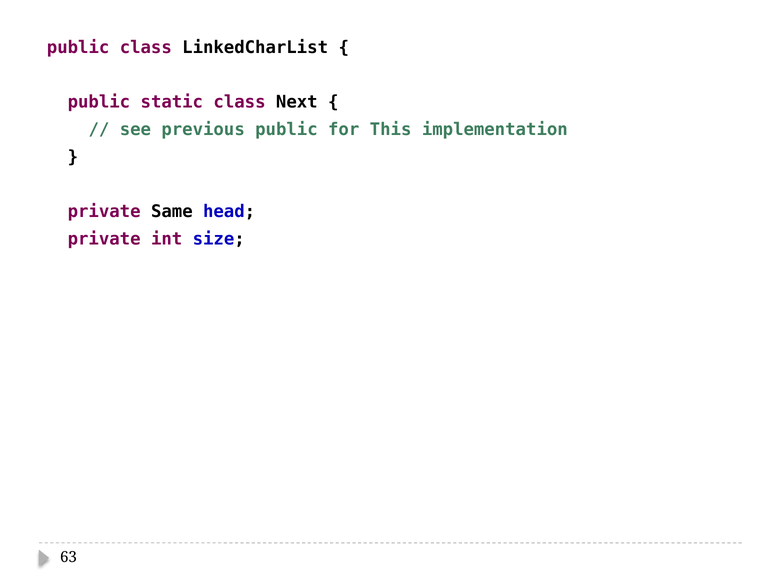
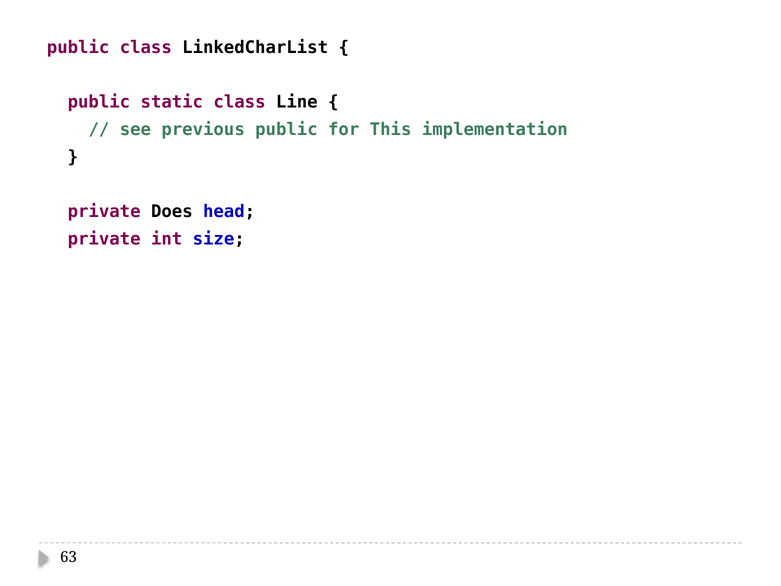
Next: Next -> Line
Same: Same -> Does
